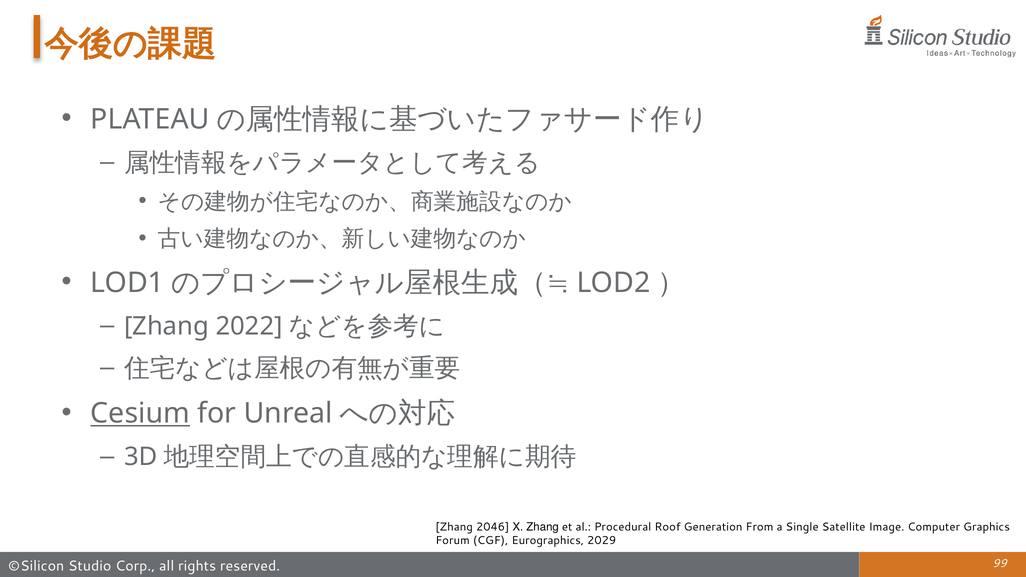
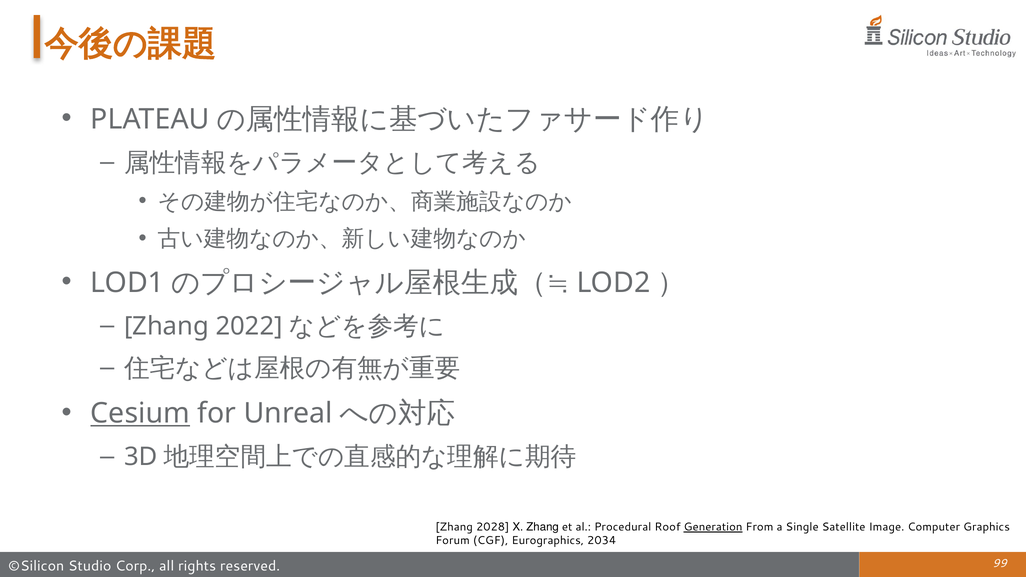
2046: 2046 -> 2028
Generation underline: none -> present
2029: 2029 -> 2034
